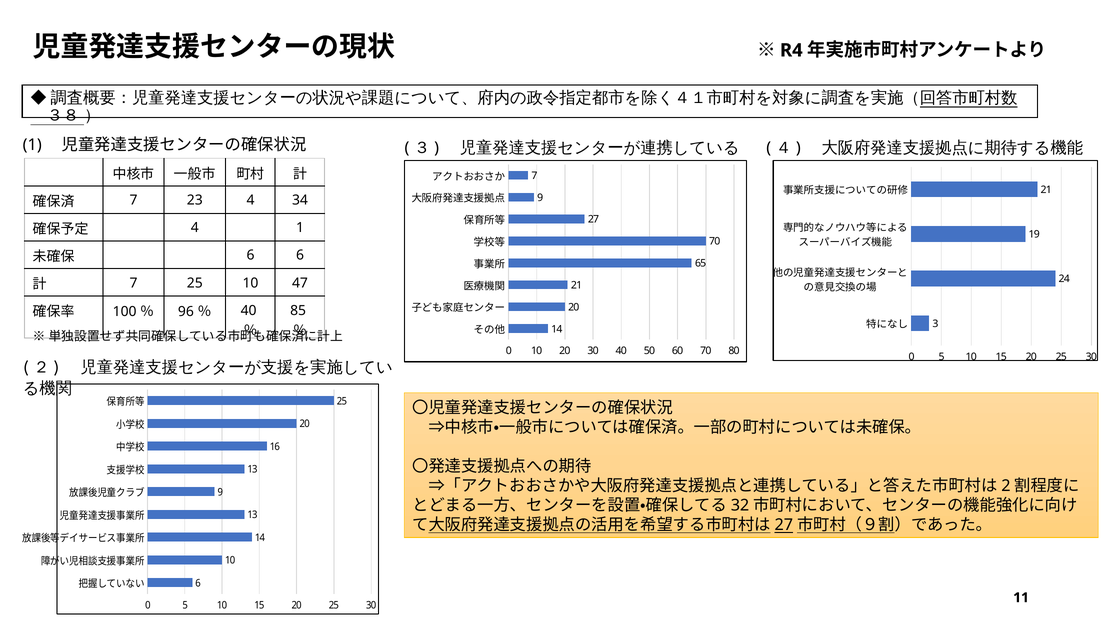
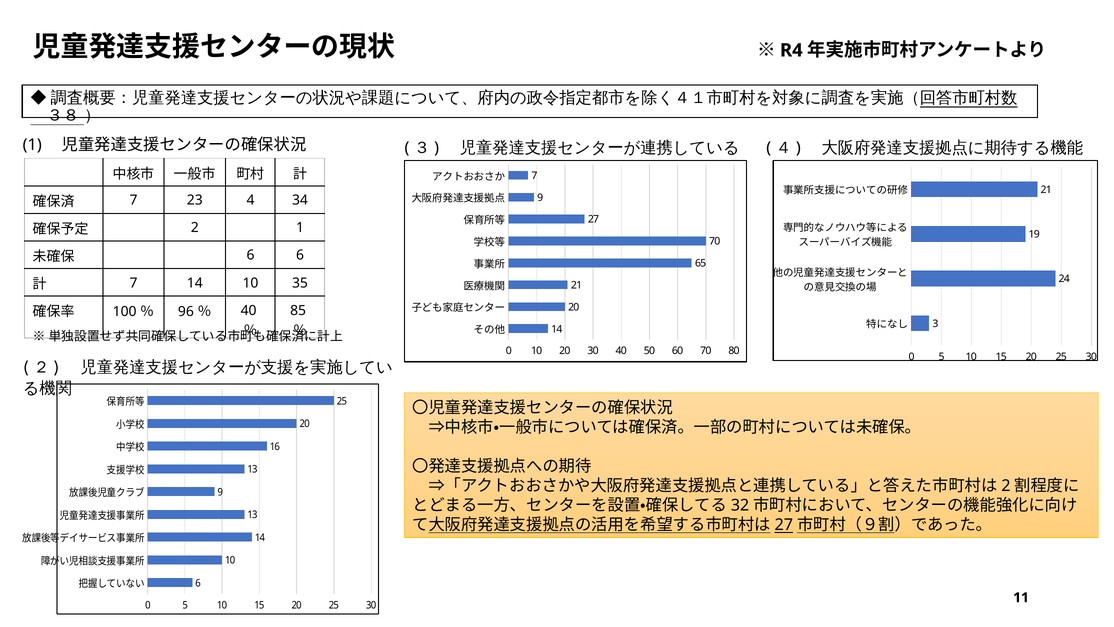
4 at (195, 228): 4 -> 2
7 25: 25 -> 14
47: 47 -> 35
